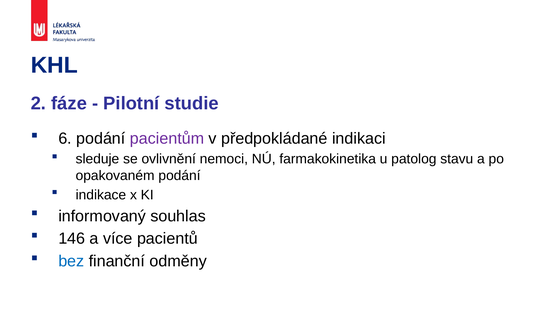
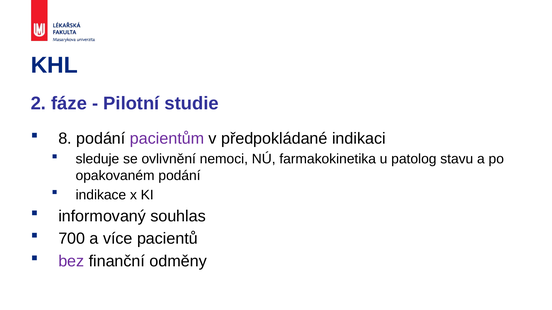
6: 6 -> 8
146: 146 -> 700
bez colour: blue -> purple
